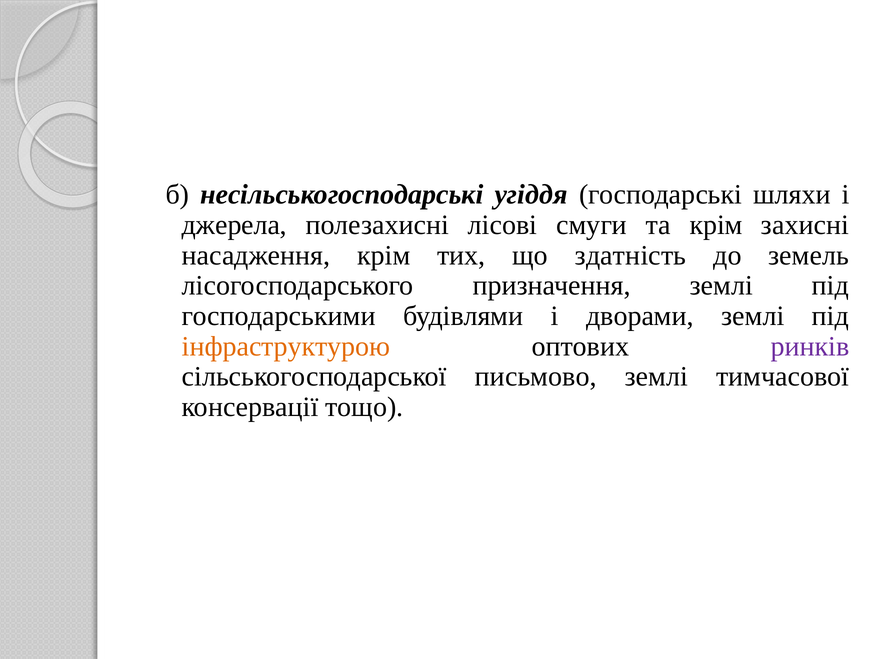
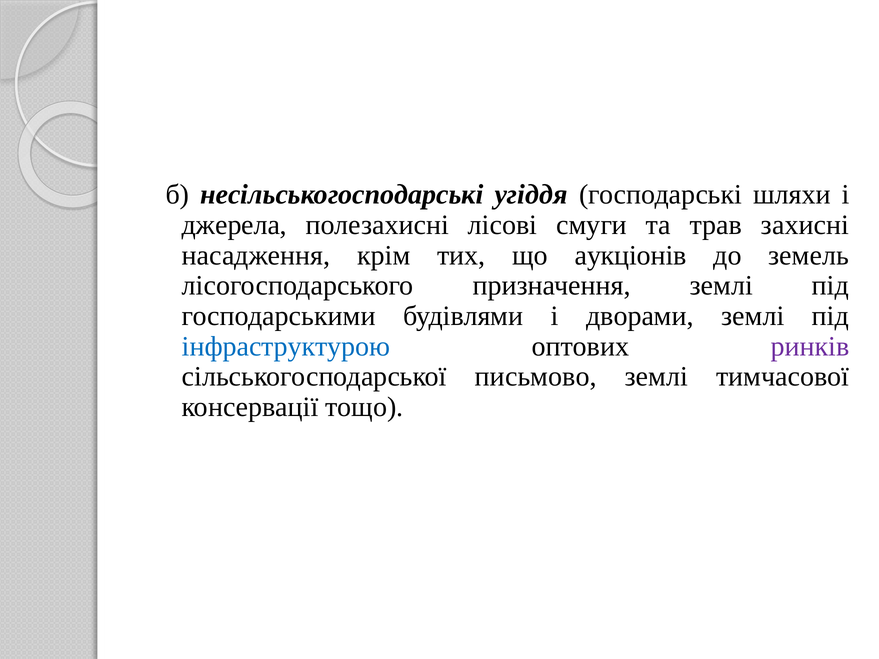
та крім: крім -> трав
здатність: здатність -> аукціонів
інфраструктурою colour: orange -> blue
